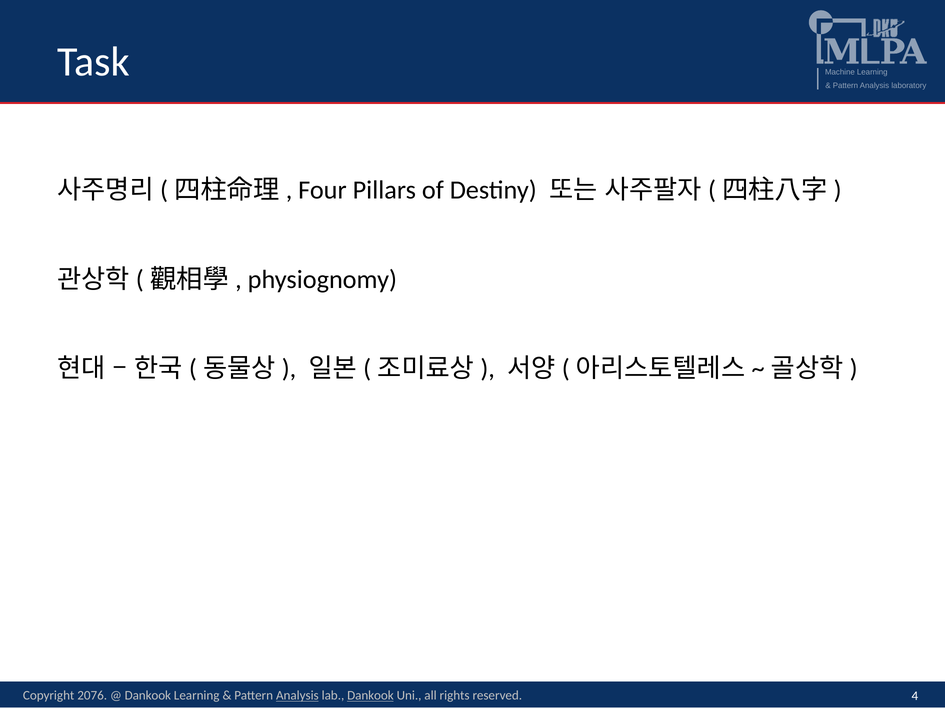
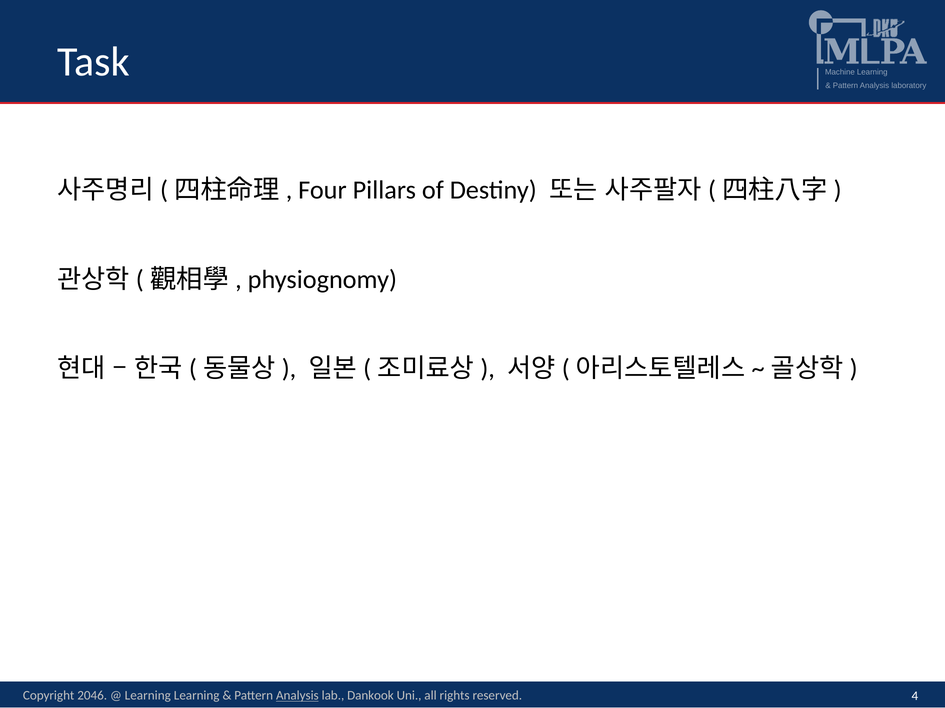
2076: 2076 -> 2046
Dankook at (148, 696): Dankook -> Learning
Dankook at (370, 696) underline: present -> none
